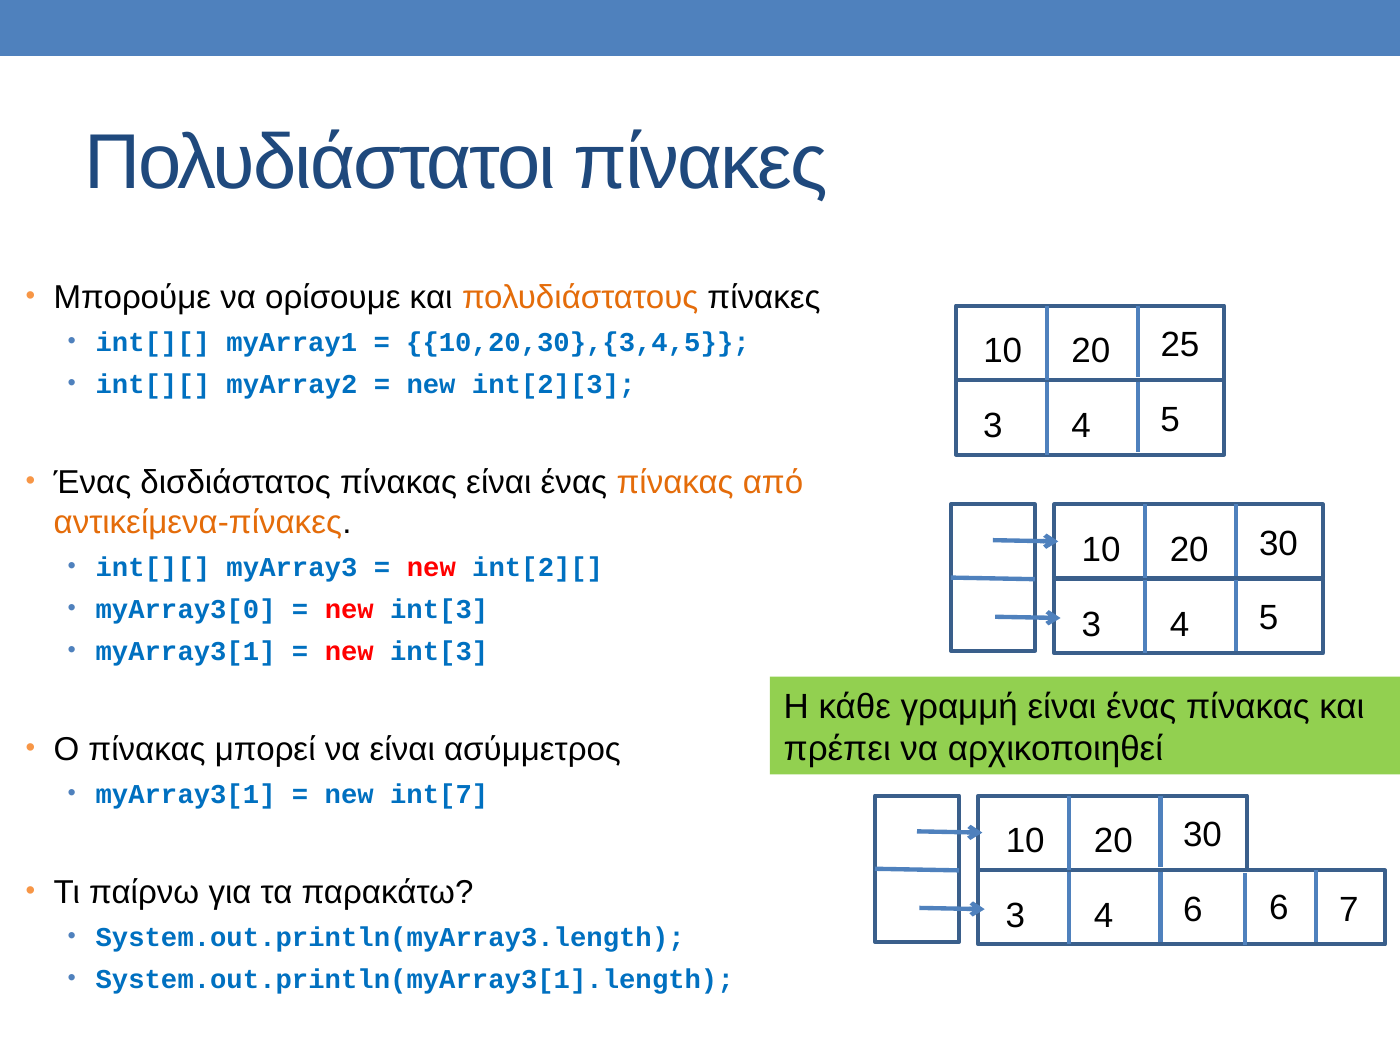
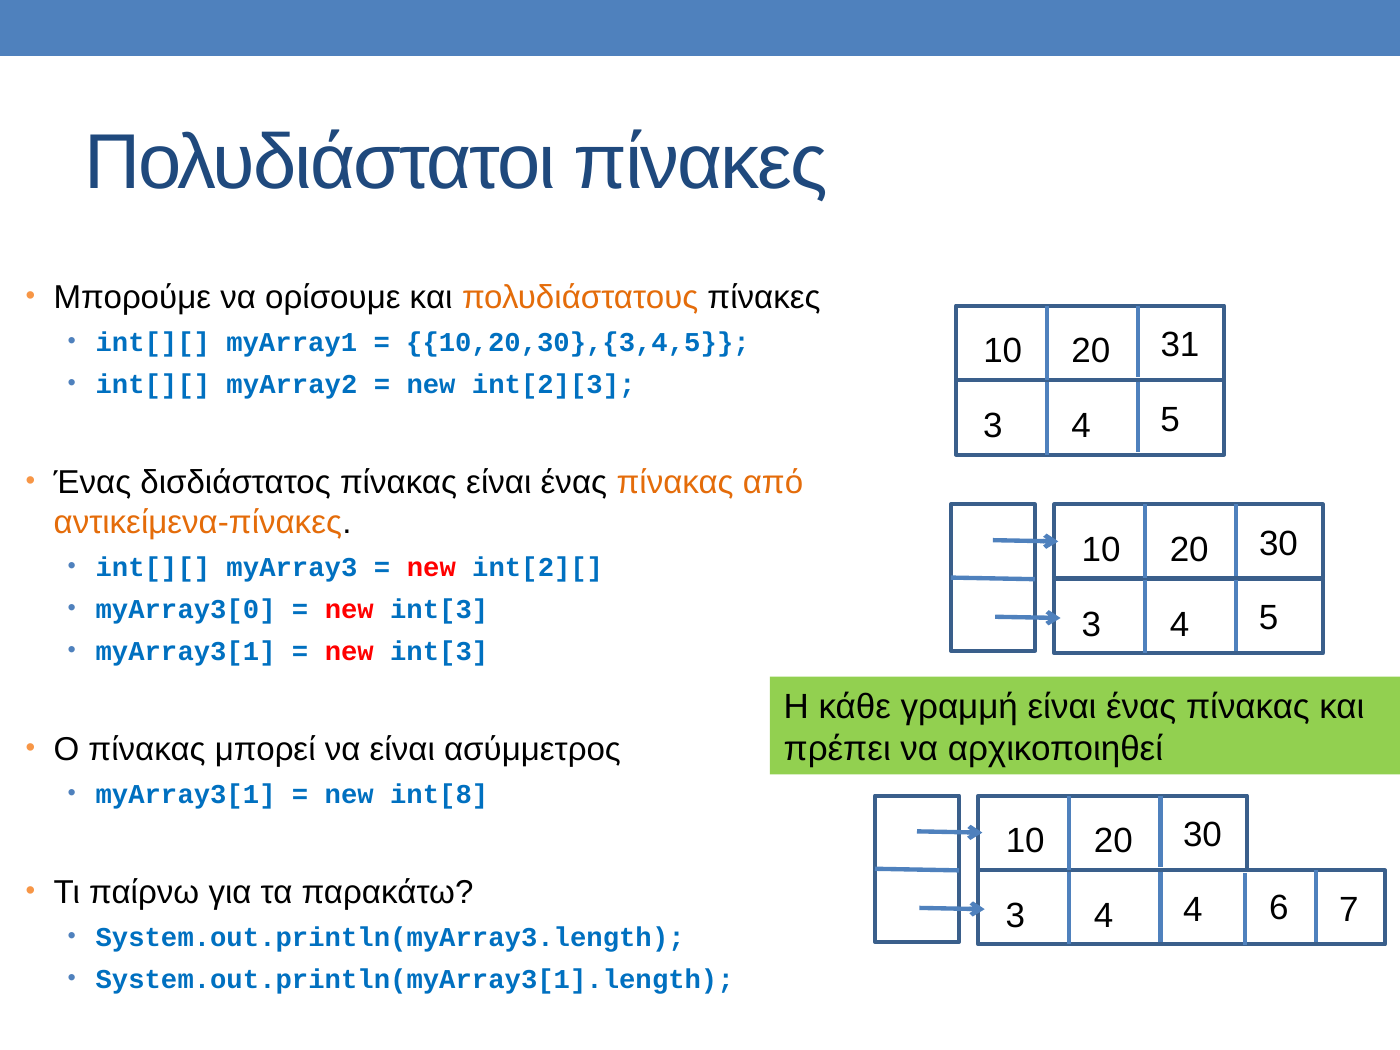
25: 25 -> 31
int[7: int[7 -> int[8
4 6: 6 -> 4
